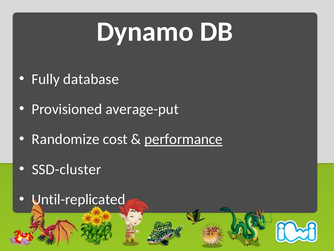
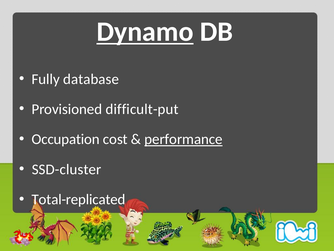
Dynamo underline: none -> present
average-put: average-put -> difficult-put
Randomize: Randomize -> Occupation
Until-replicated: Until-replicated -> Total-replicated
